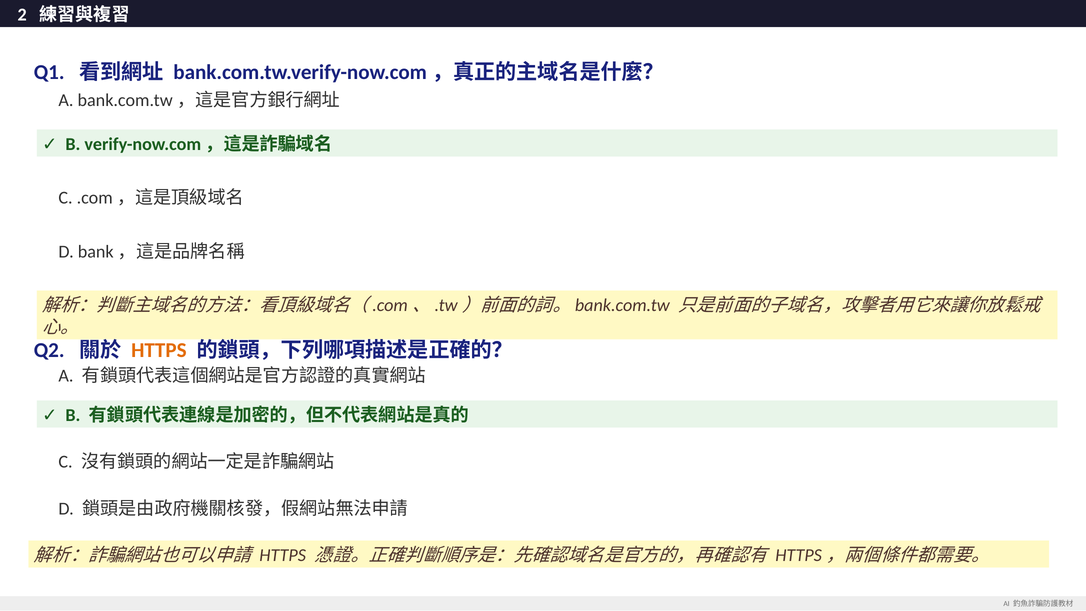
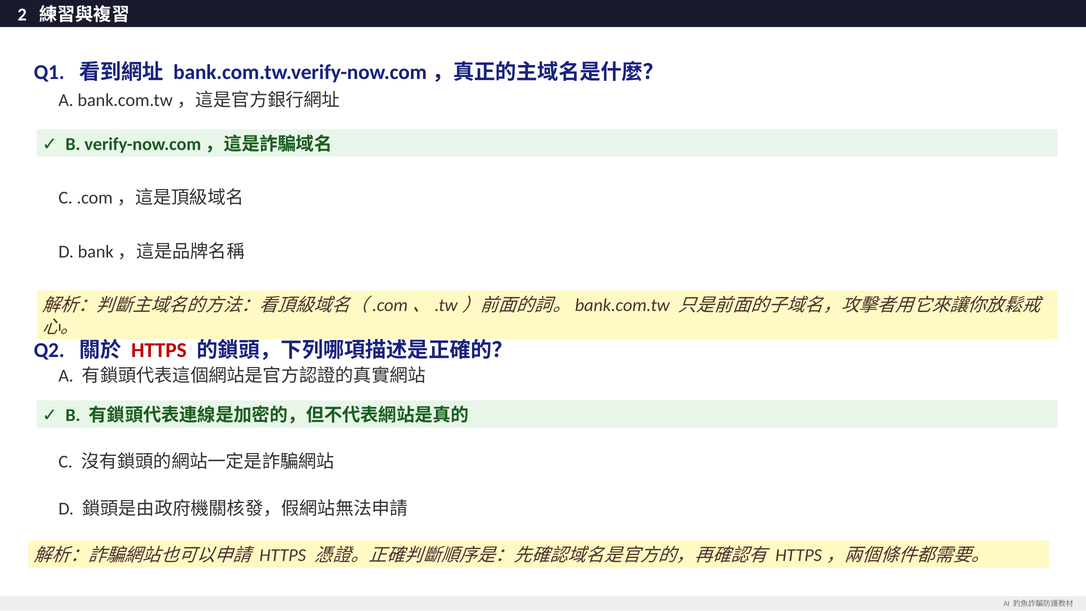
HTTPS at (159, 350) colour: orange -> red
